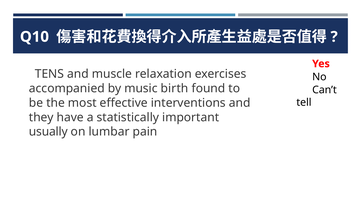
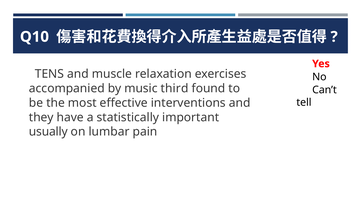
birth: birth -> third
